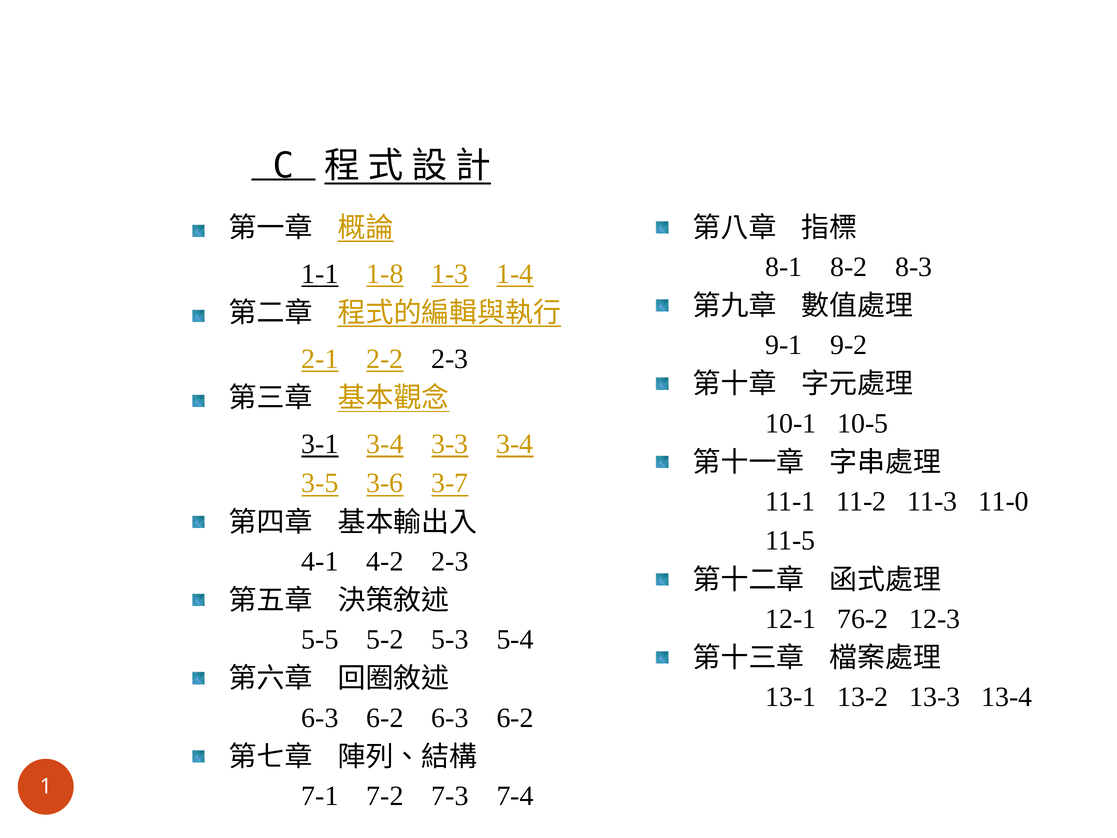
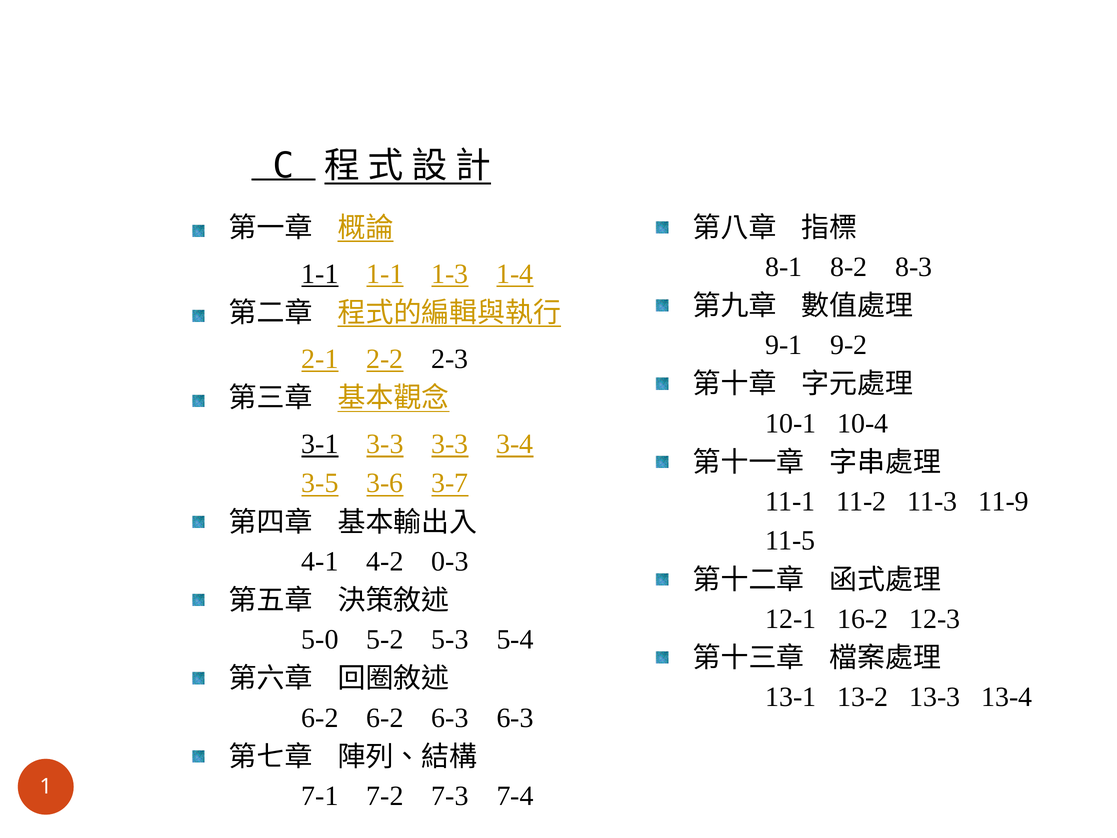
1-1 1-8: 1-8 -> 1-1
10-5: 10-5 -> 10-4
3-1 3-4: 3-4 -> 3-3
11-0: 11-0 -> 11-9
4-2 2-3: 2-3 -> 0-3
76-2: 76-2 -> 16-2
5-5: 5-5 -> 5-0
6-3 at (320, 718): 6-3 -> 6-2
6-2 6-3 6-2: 6-2 -> 6-3
